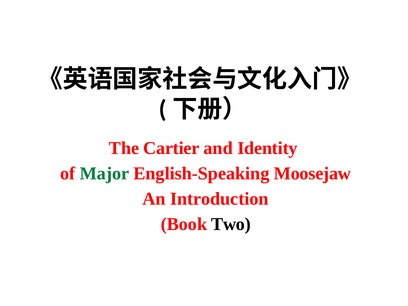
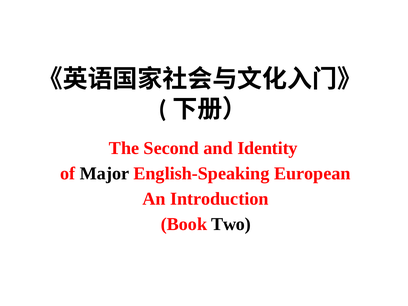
Cartier: Cartier -> Second
Major colour: green -> black
Moosejaw: Moosejaw -> European
